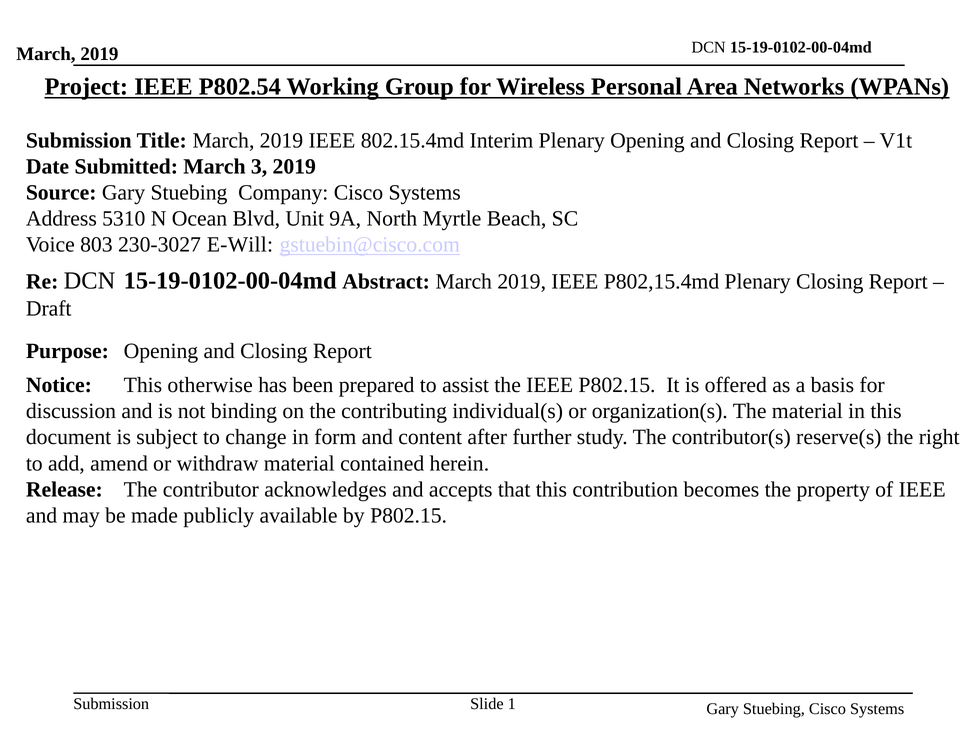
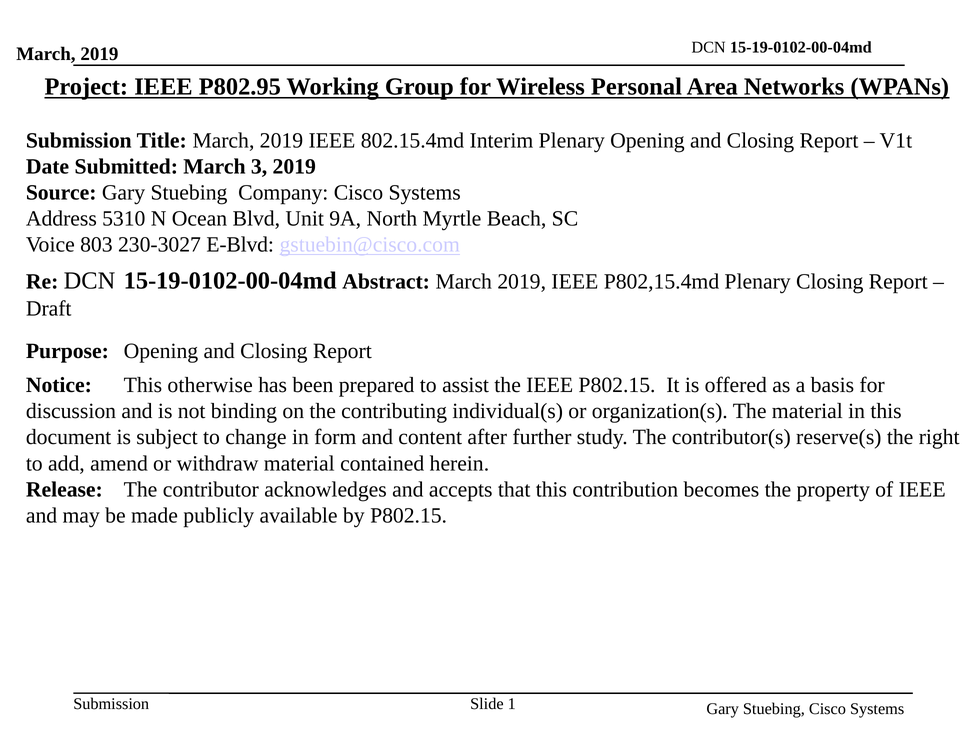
P802.54: P802.54 -> P802.95
E-Will: E-Will -> E-Blvd
